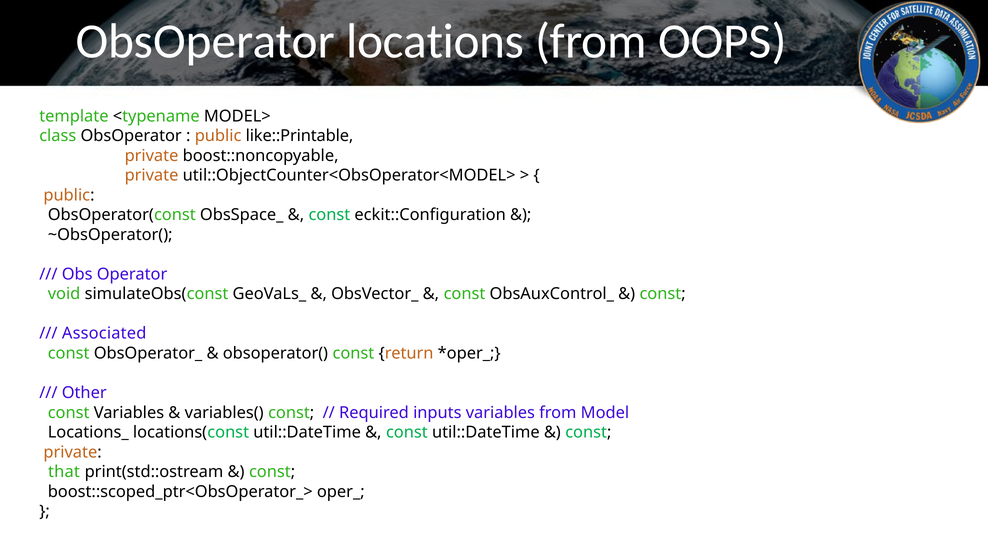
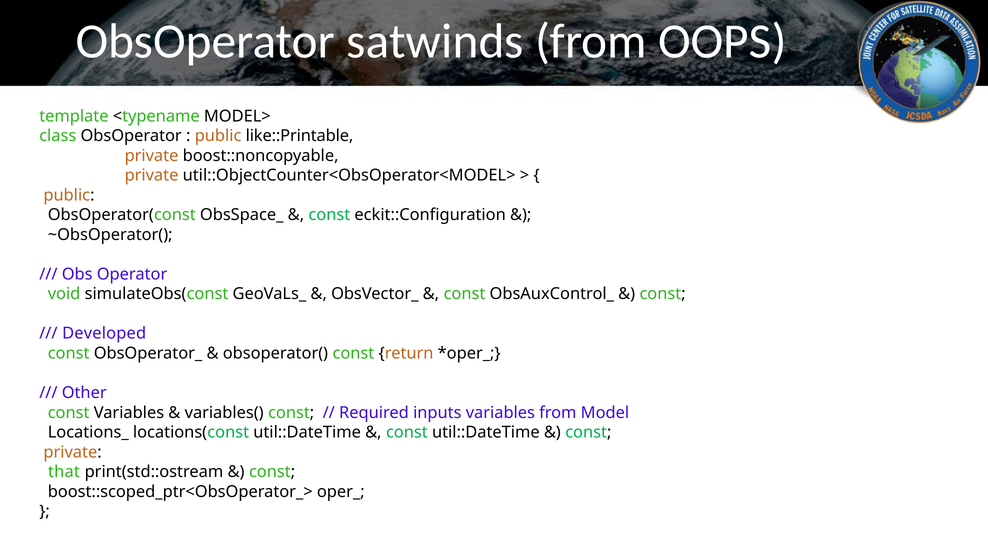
locations: locations -> satwinds
Associated: Associated -> Developed
